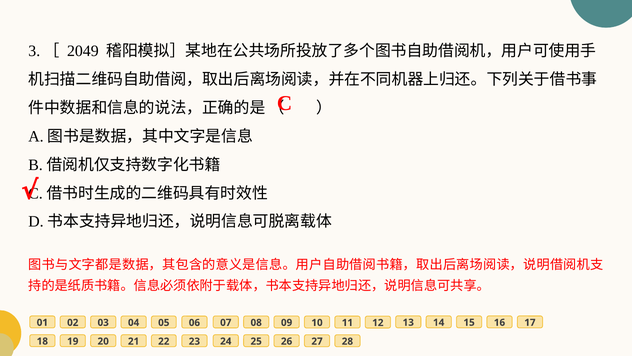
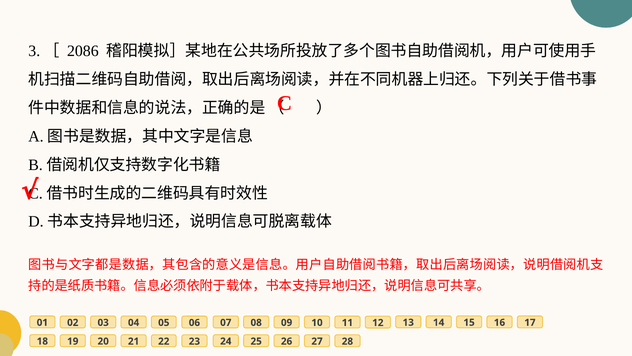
2049: 2049 -> 2086
